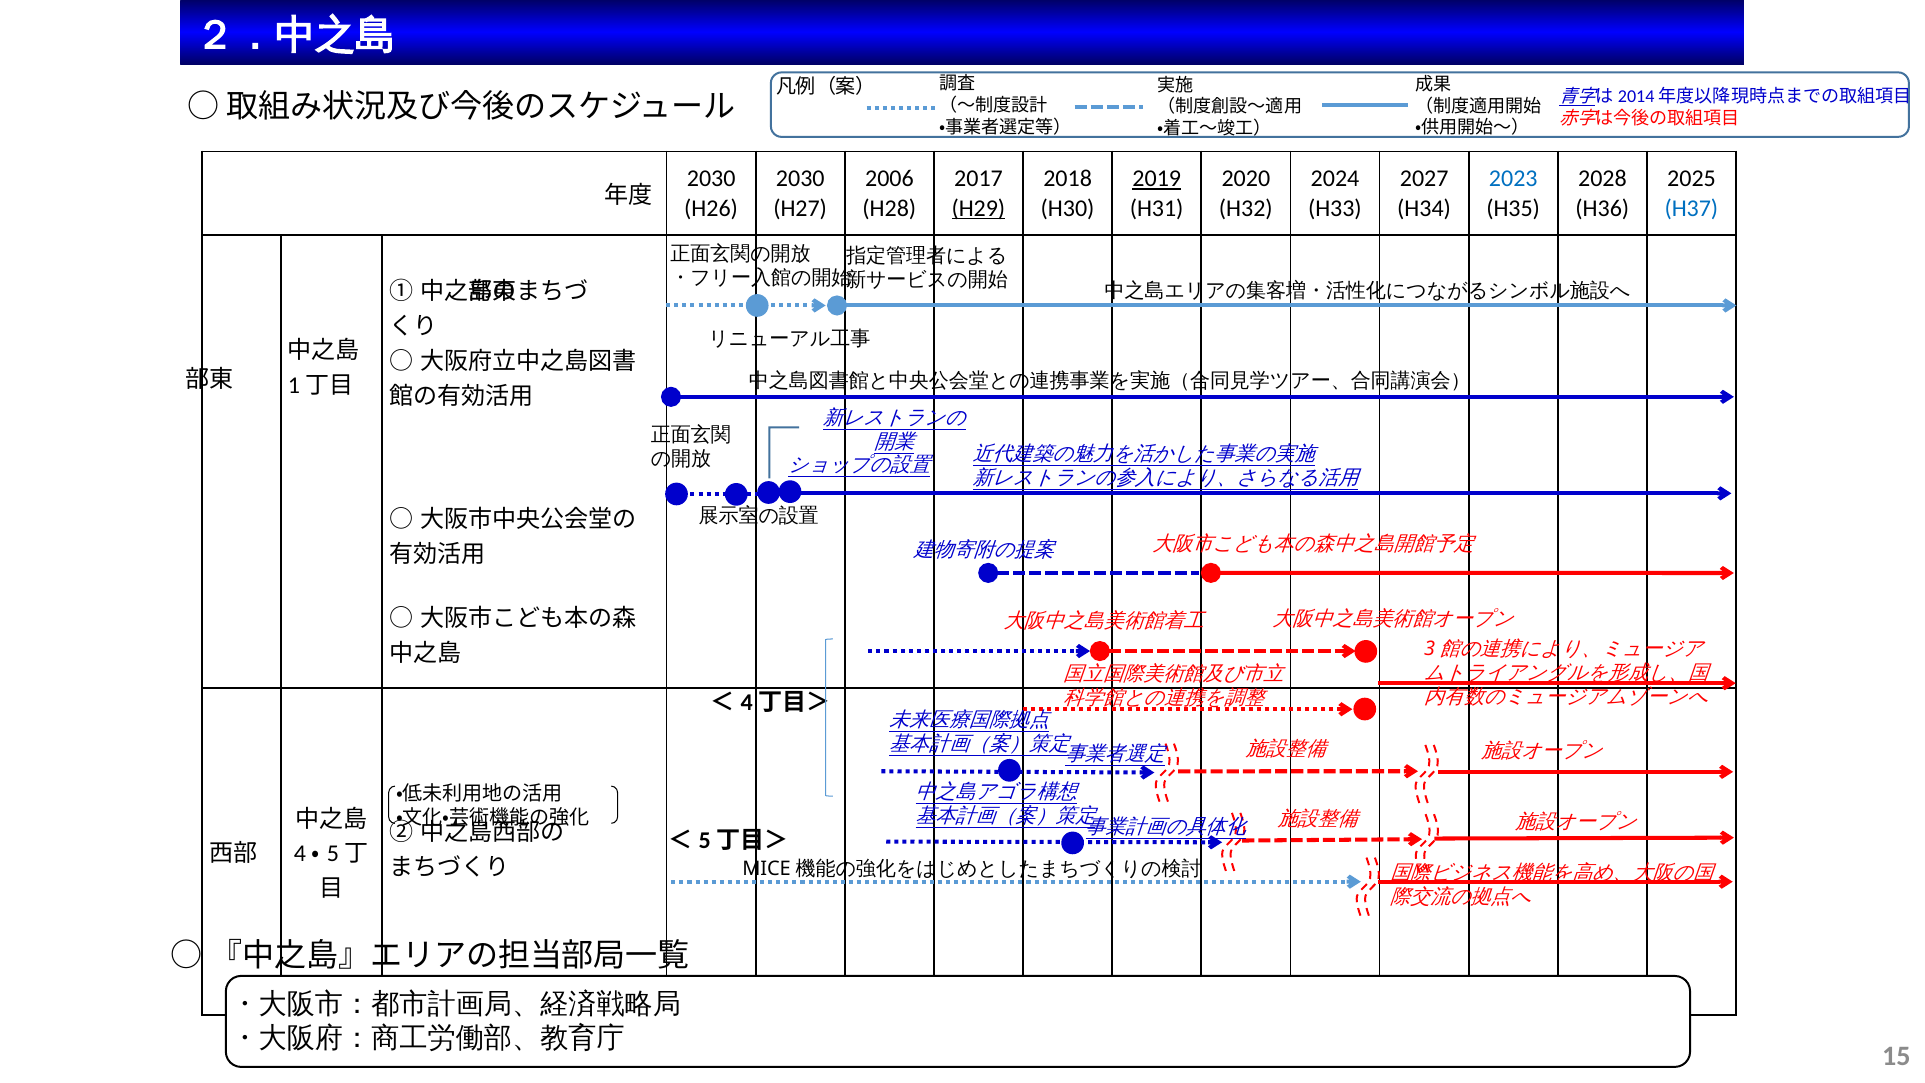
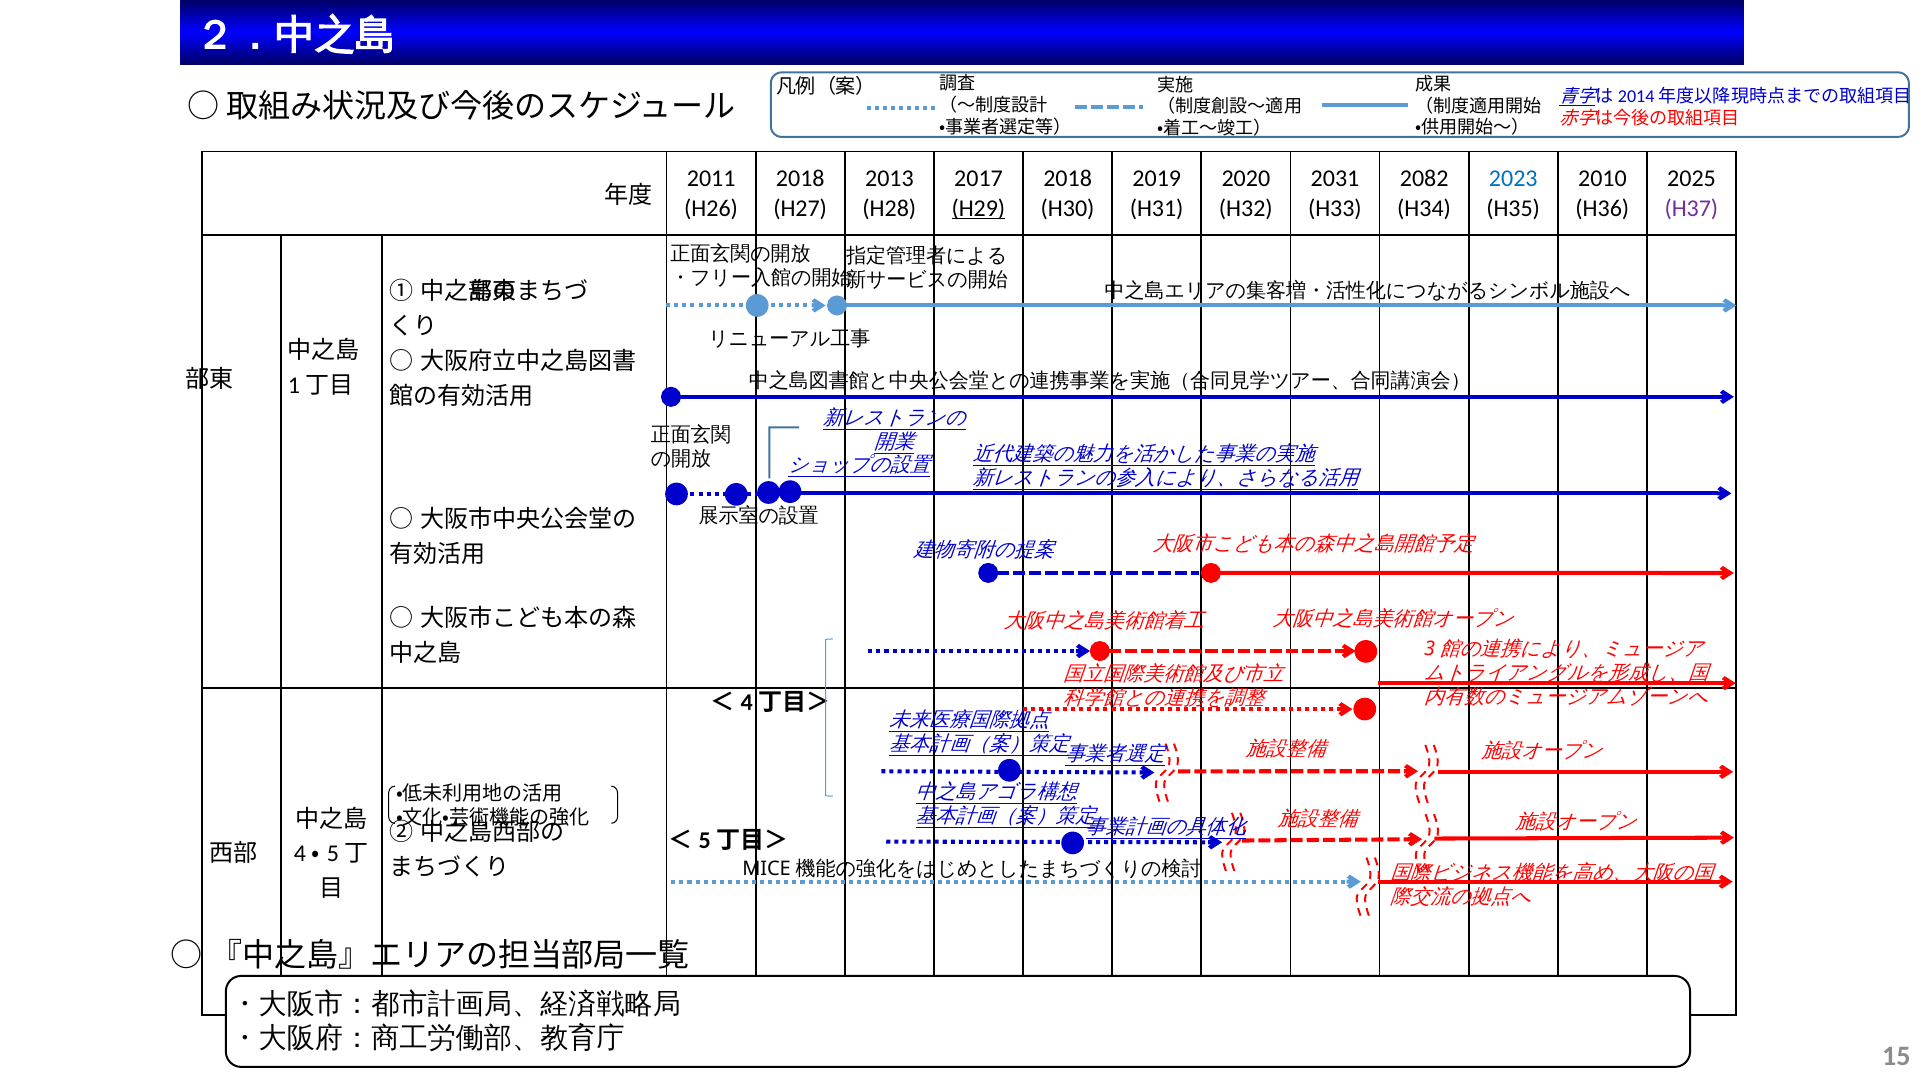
2030 at (711, 179): 2030 -> 2011
2030 at (800, 179): 2030 -> 2018
2006: 2006 -> 2013
2019 underline: present -> none
2024: 2024 -> 2031
2027: 2027 -> 2082
2028: 2028 -> 2010
H37 colour: blue -> purple
